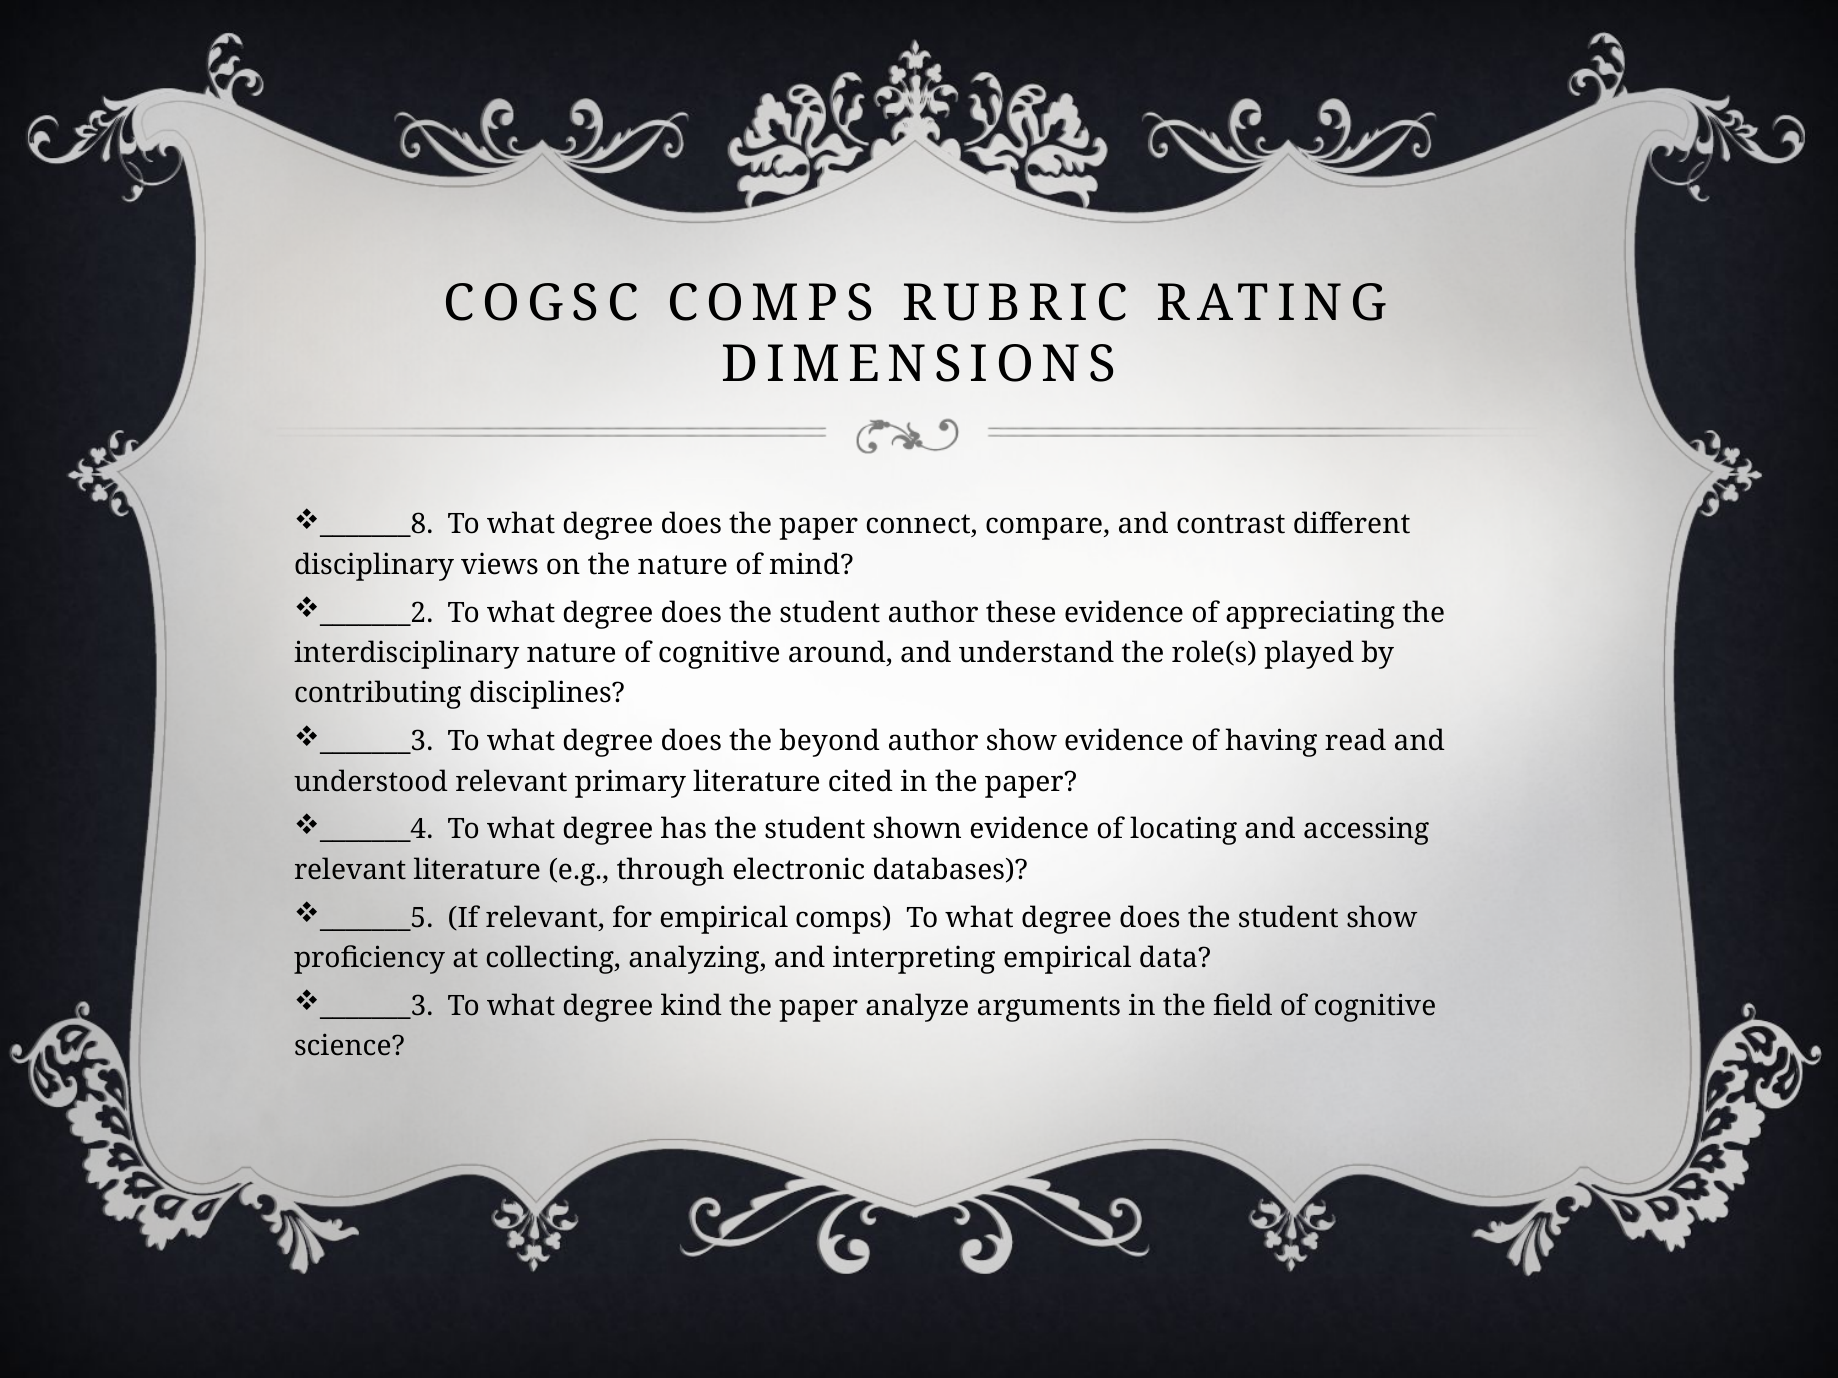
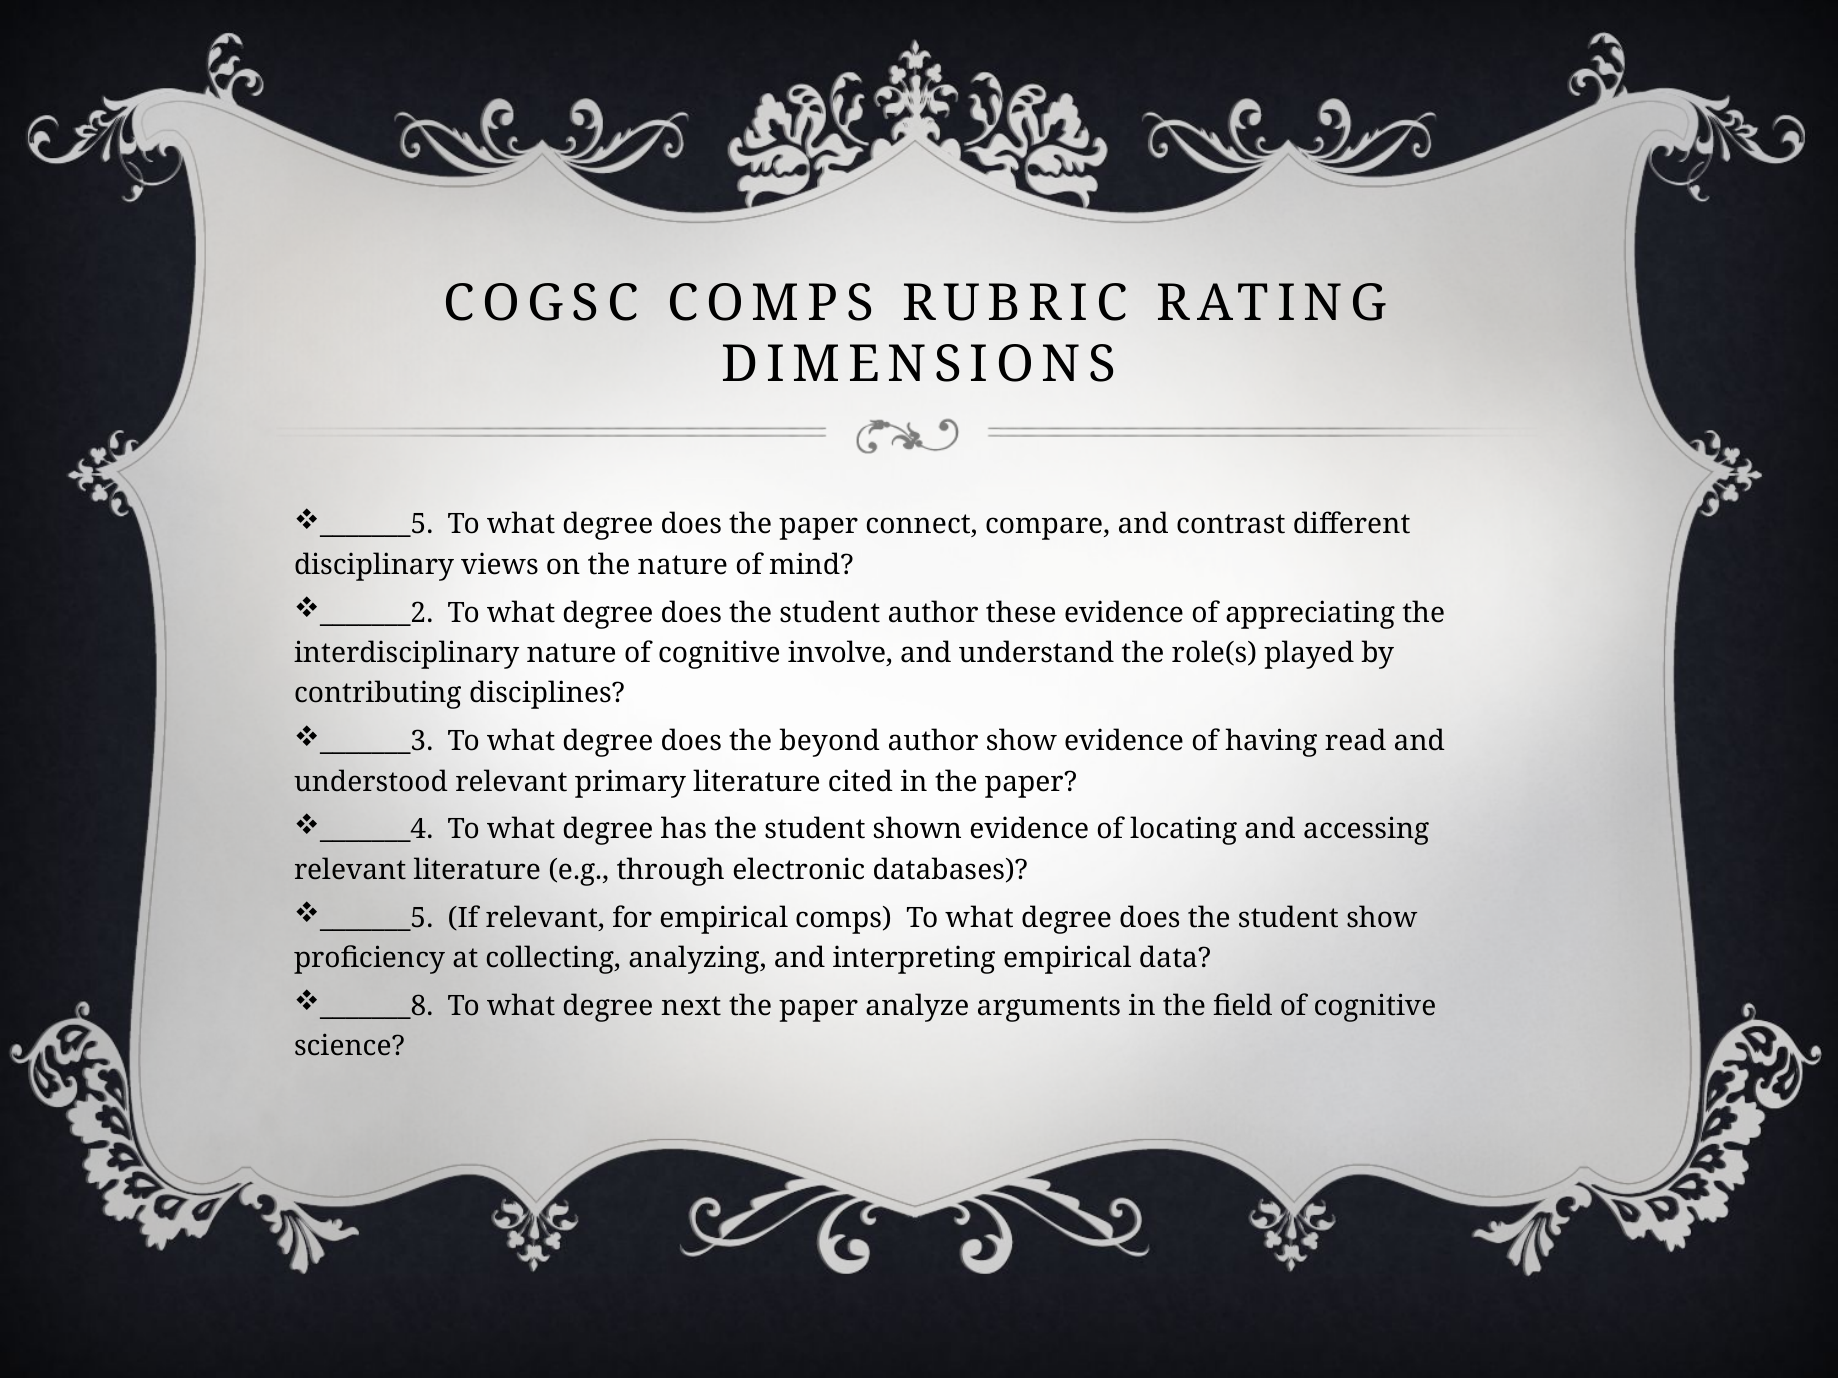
_______8 at (377, 525): _______8 -> _______5
around: around -> involve
_______3 at (377, 1006): _______3 -> _______8
kind: kind -> next
